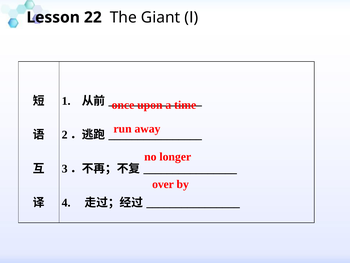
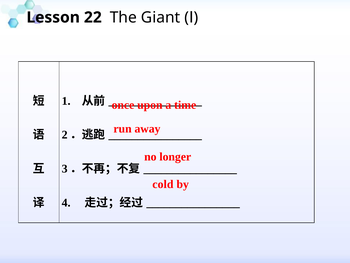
over: over -> cold
